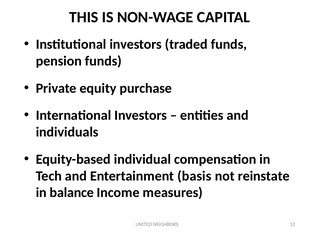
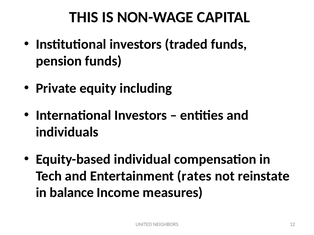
purchase: purchase -> including
basis: basis -> rates
